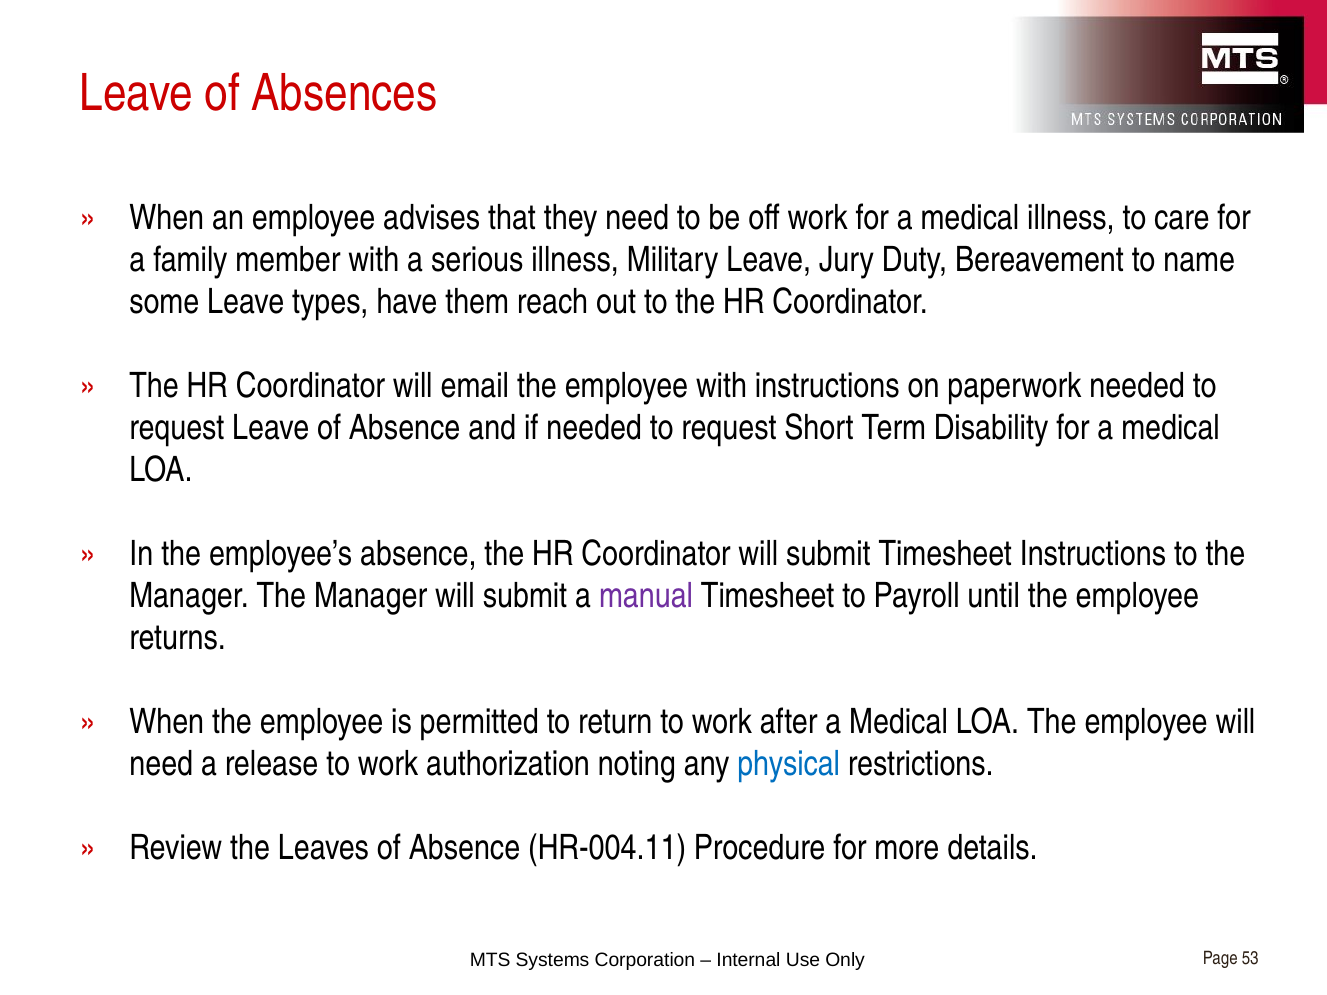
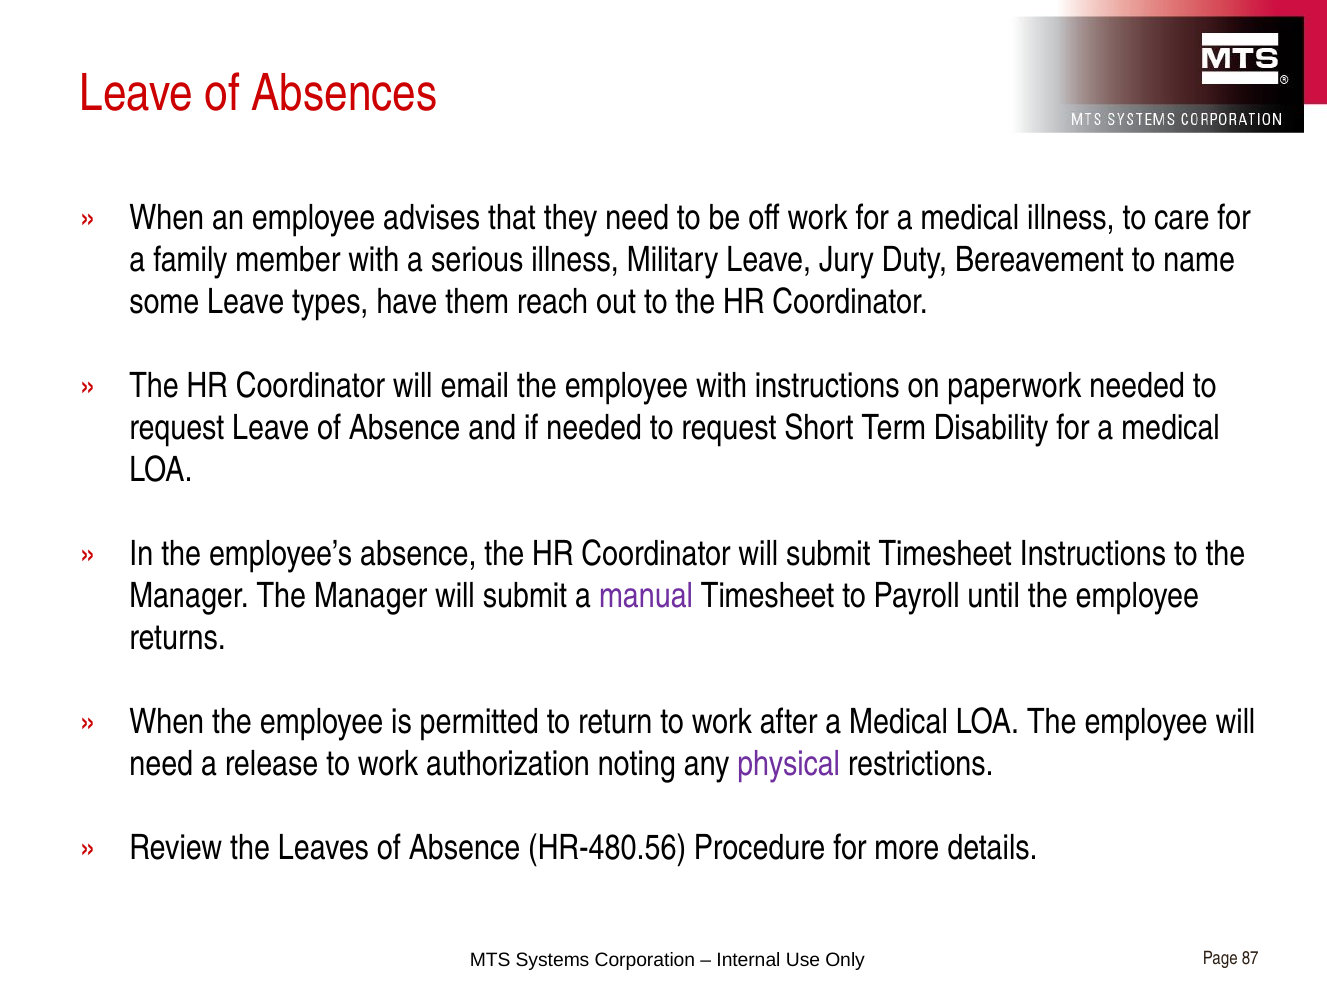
physical colour: blue -> purple
HR-004.11: HR-004.11 -> HR-480.56
53: 53 -> 87
